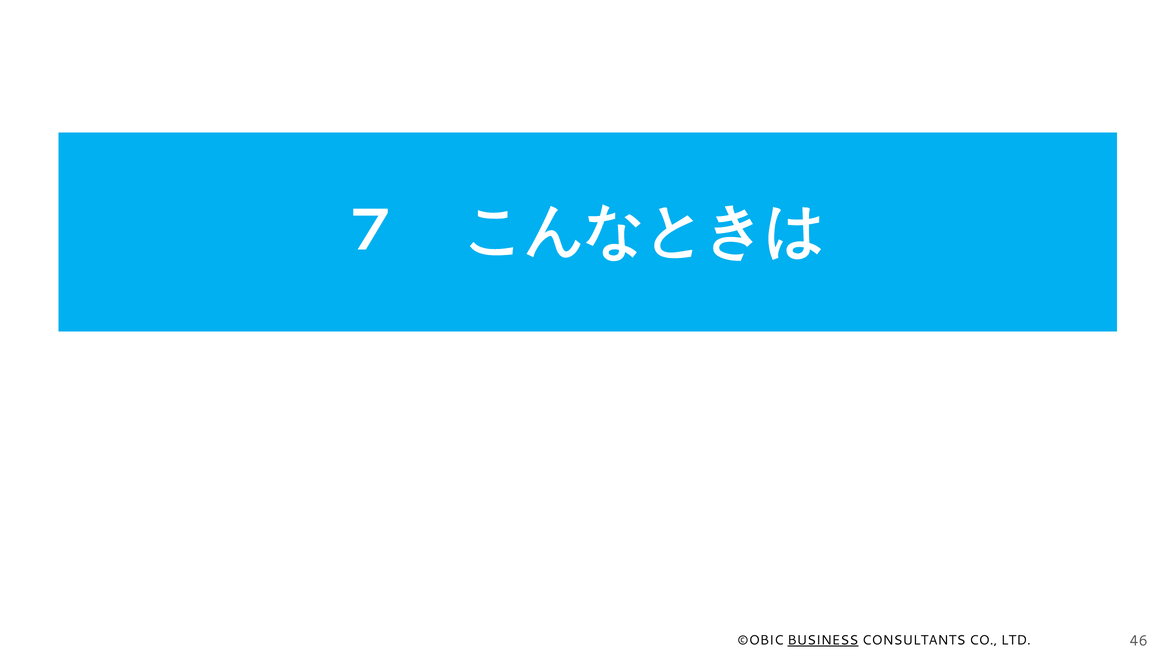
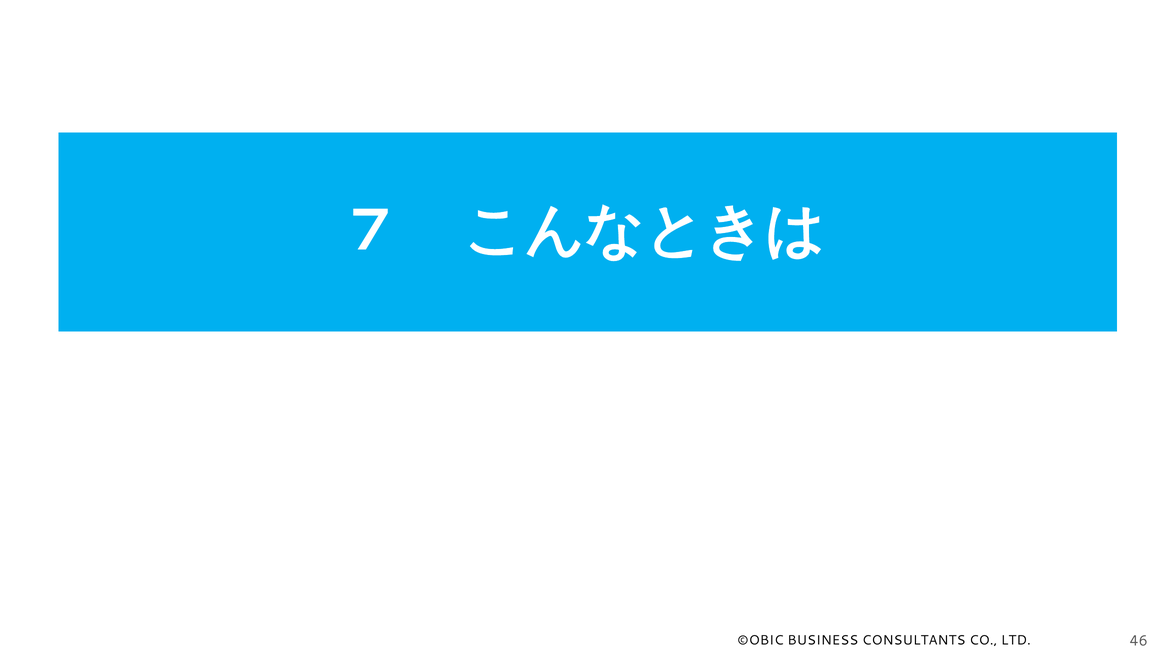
BUSINESS underline: present -> none
